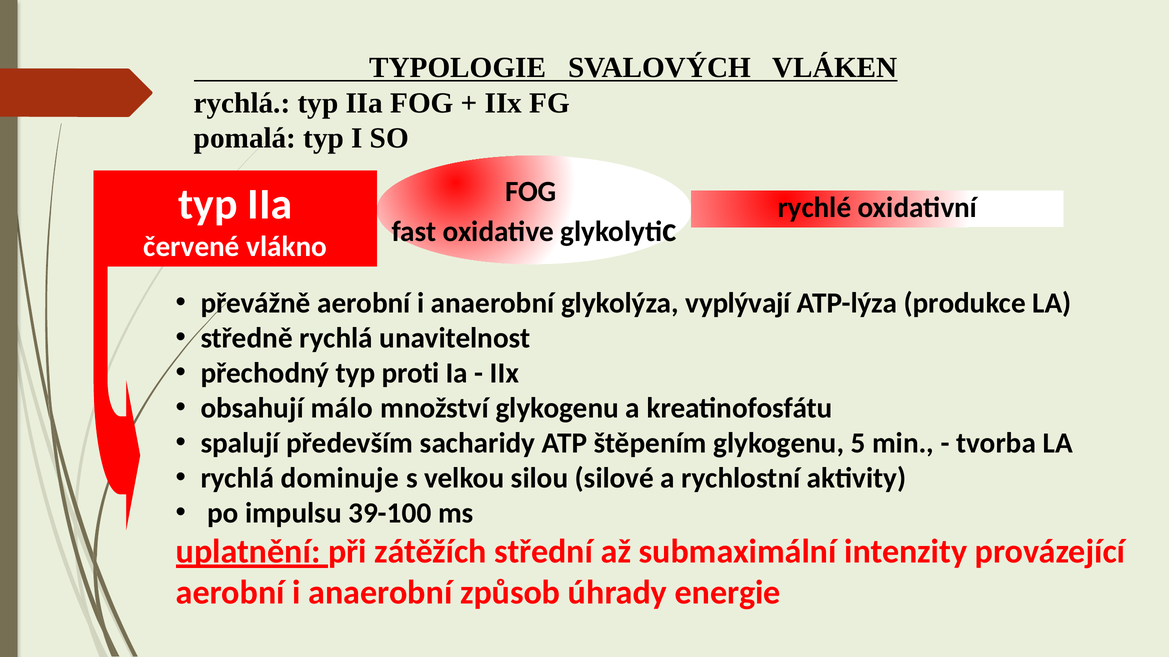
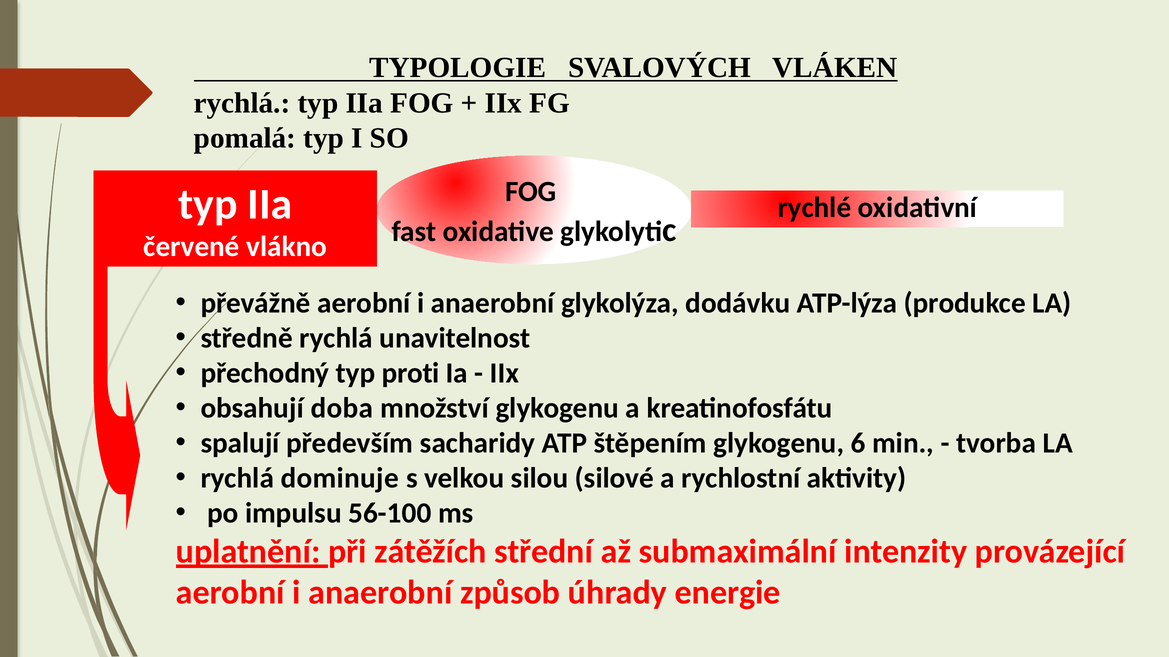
vyplývají: vyplývají -> dodávku
málo: málo -> doba
5: 5 -> 6
39-100: 39-100 -> 56-100
